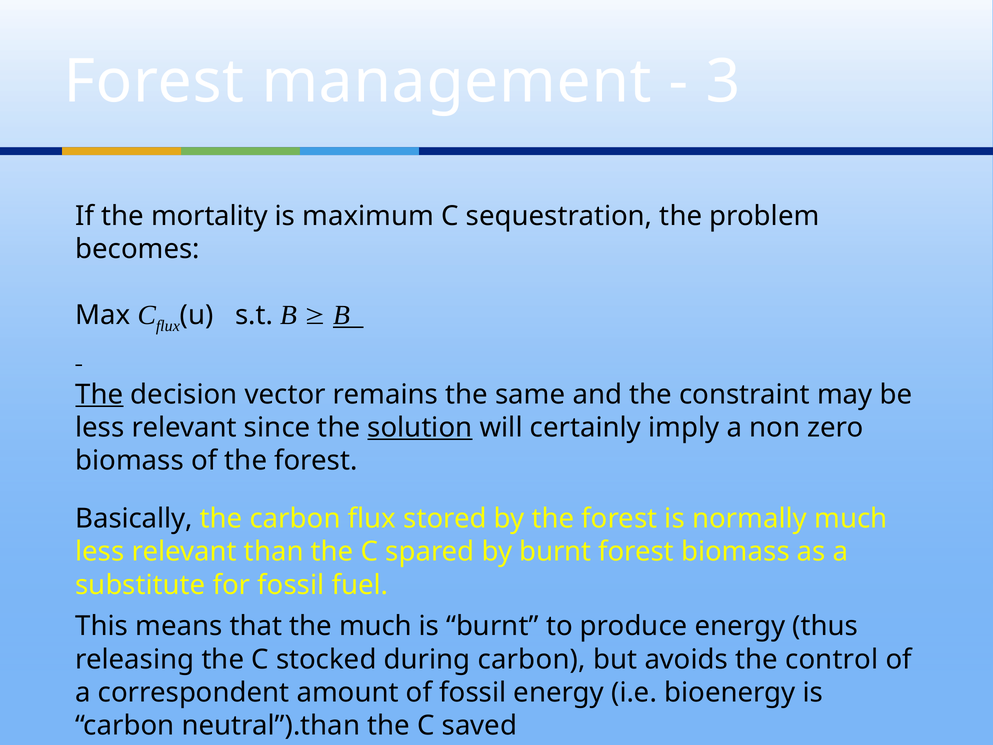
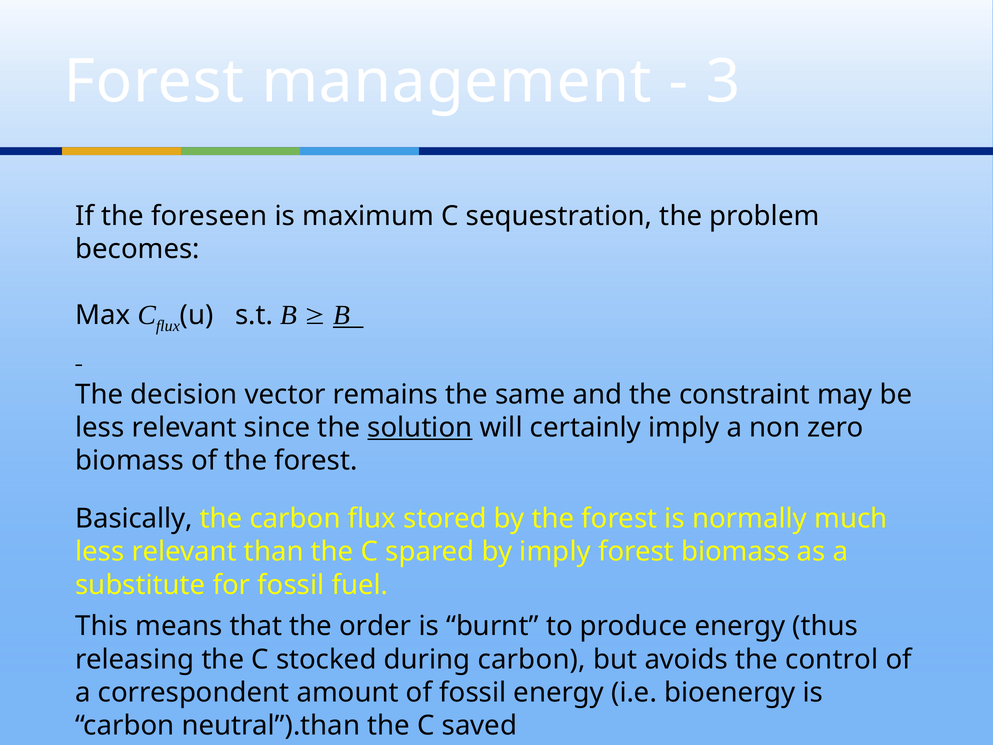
mortality: mortality -> foreseen
The at (99, 394) underline: present -> none
by burnt: burnt -> imply
the much: much -> order
